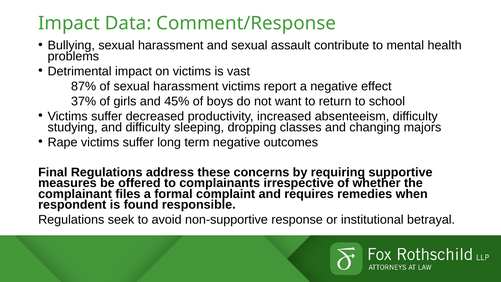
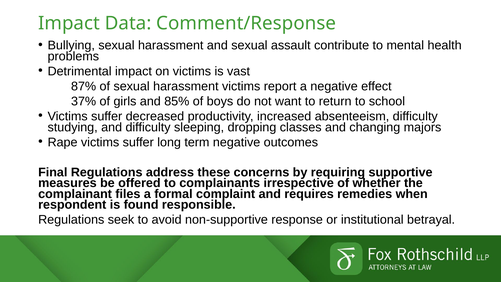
45%: 45% -> 85%
